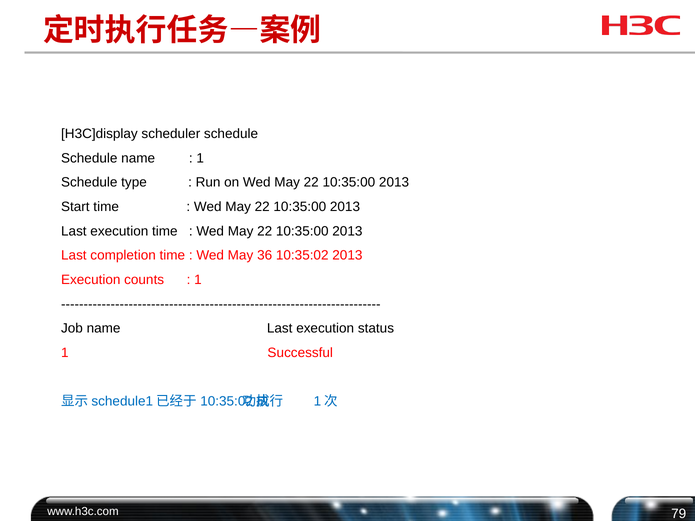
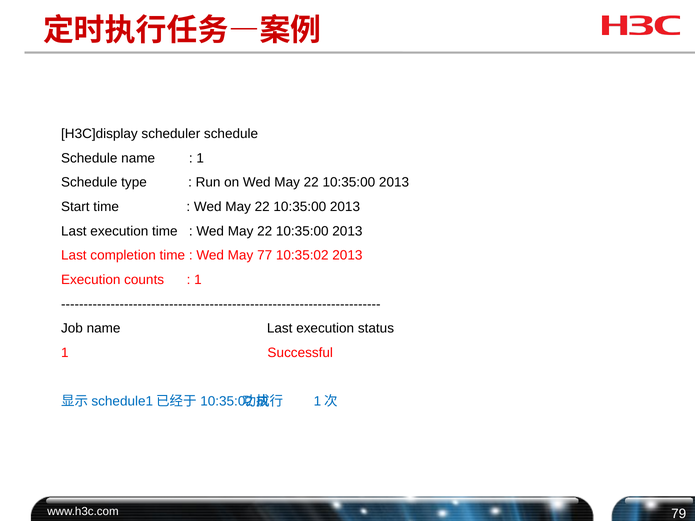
36: 36 -> 77
